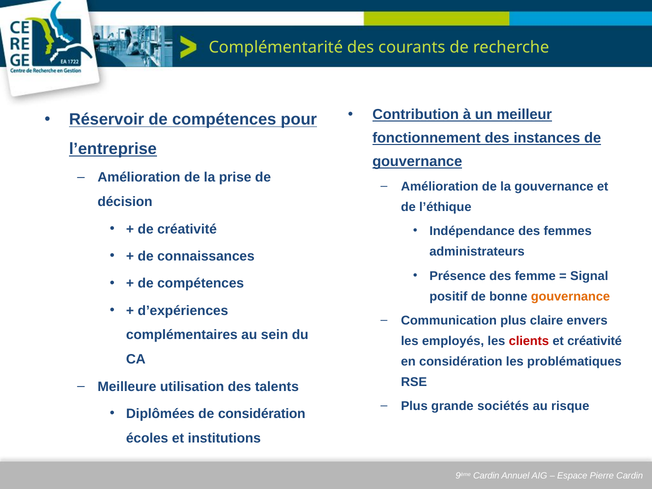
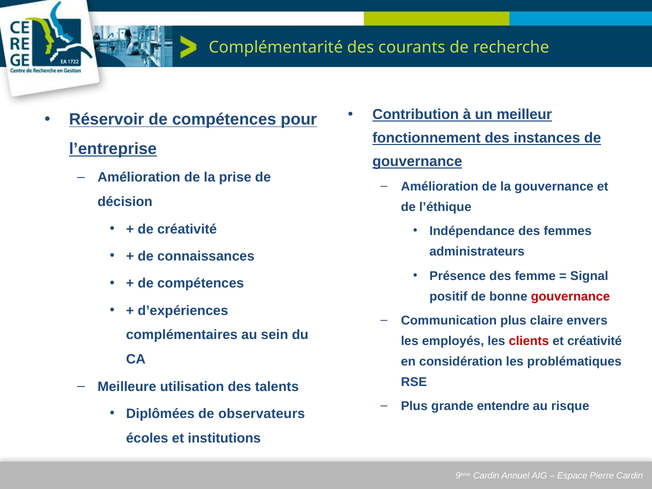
gouvernance at (570, 296) colour: orange -> red
sociétés: sociétés -> entendre
de considération: considération -> observateurs
